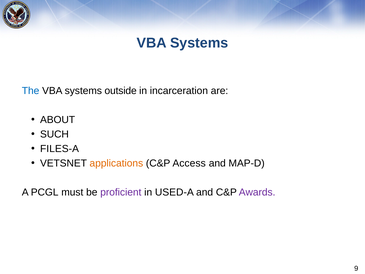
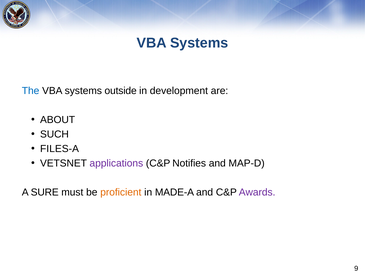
incarceration: incarceration -> development
applications colour: orange -> purple
Access: Access -> Notifies
PCGL: PCGL -> SURE
proficient colour: purple -> orange
USED-A: USED-A -> MADE-A
